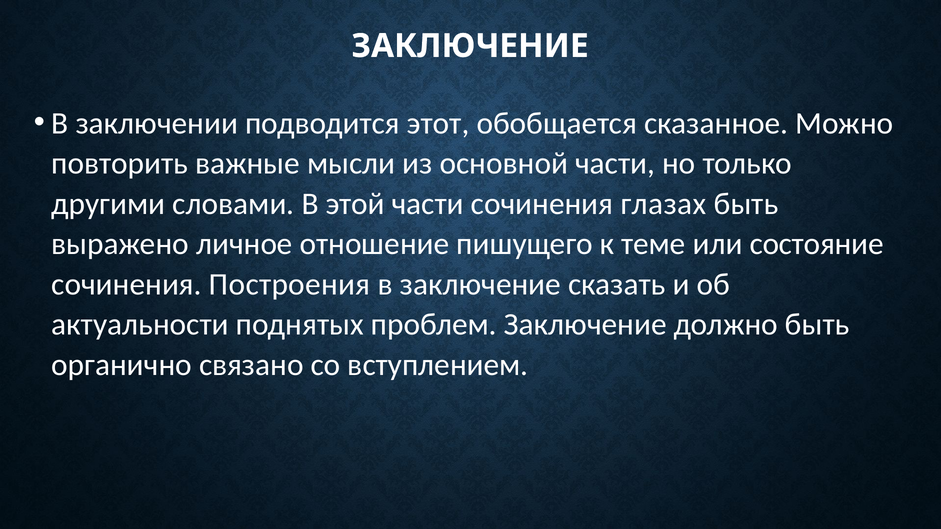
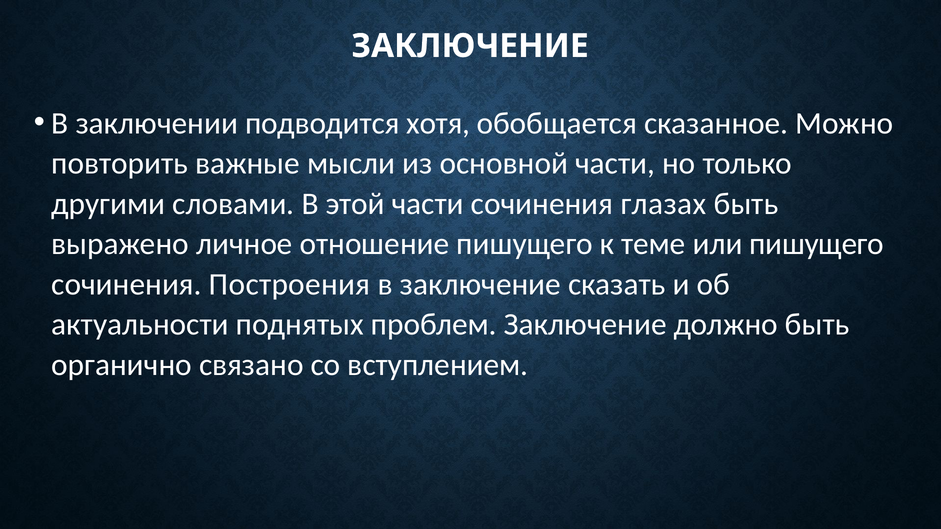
этот: этот -> хотя
или состояние: состояние -> пишущего
